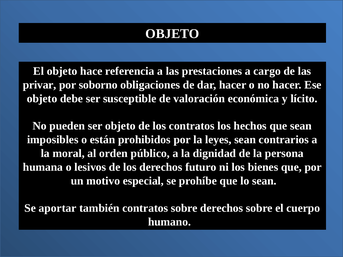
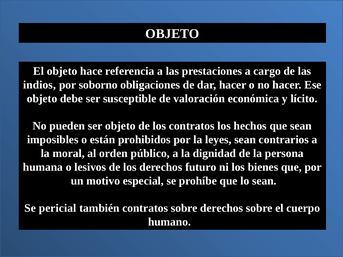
privar: privar -> indios
aportar: aportar -> pericial
